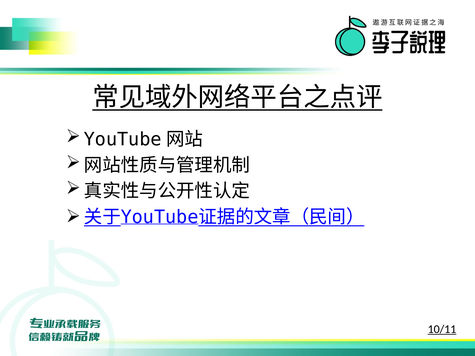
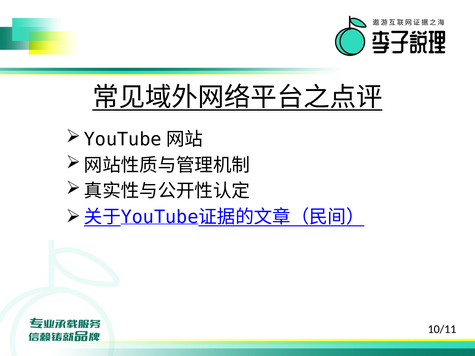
10/11 underline: present -> none
